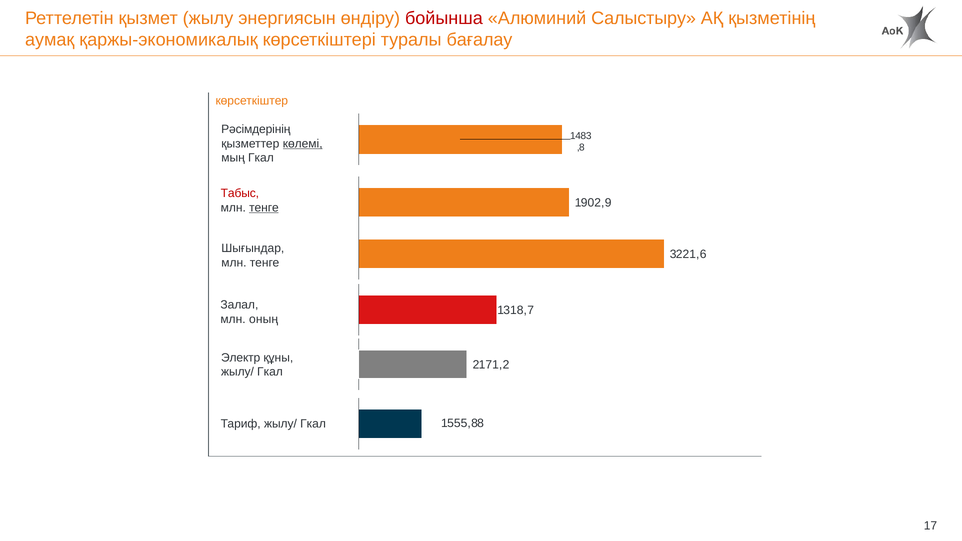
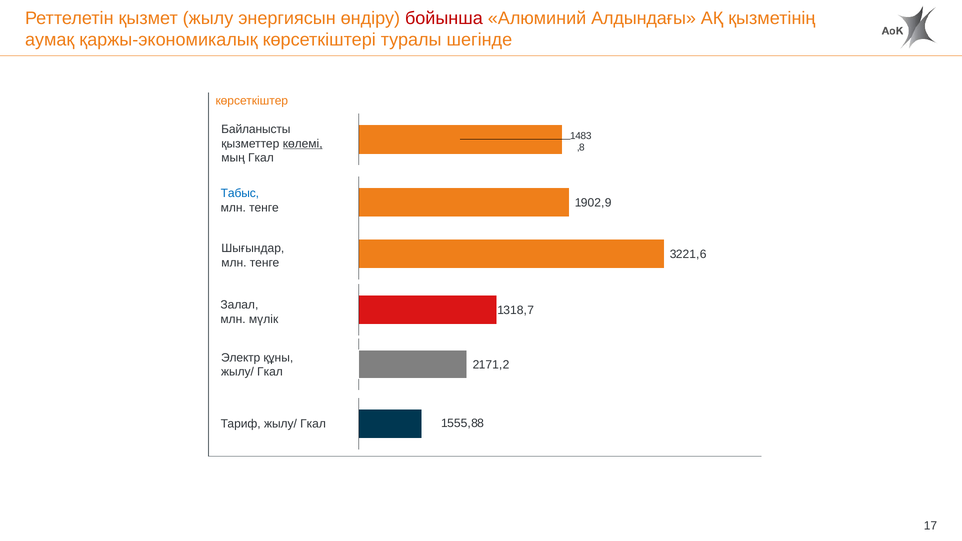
Салыстыру: Салыстыру -> Алдындағы
бағалау: бағалау -> шегінде
Рәсімдерінің: Рәсімдерінің -> Байланысты
Табыс colour: red -> blue
тенге at (264, 208) underline: present -> none
оның: оның -> мүлік
